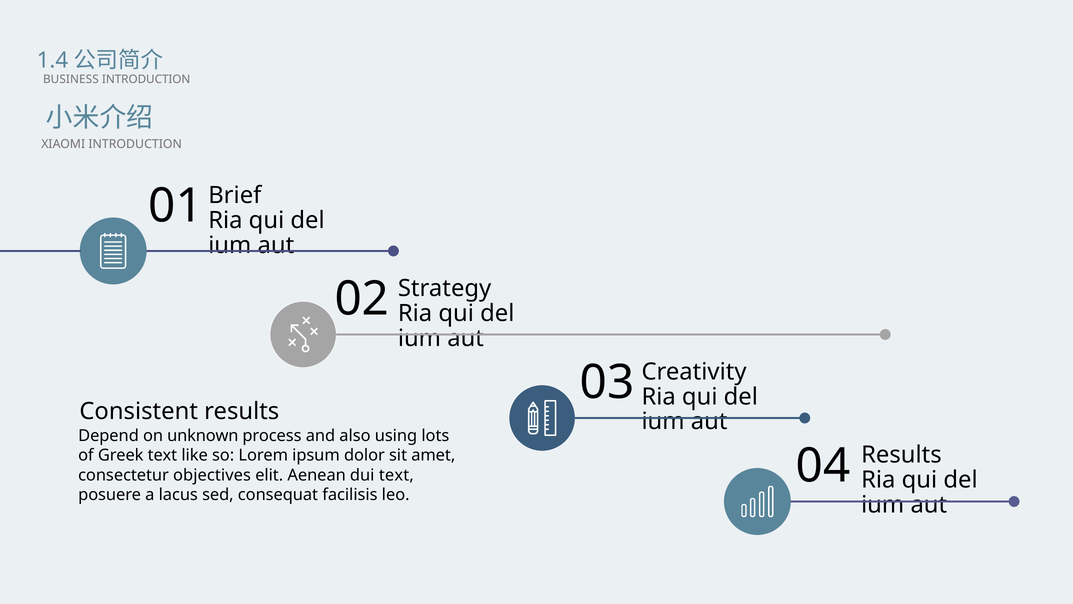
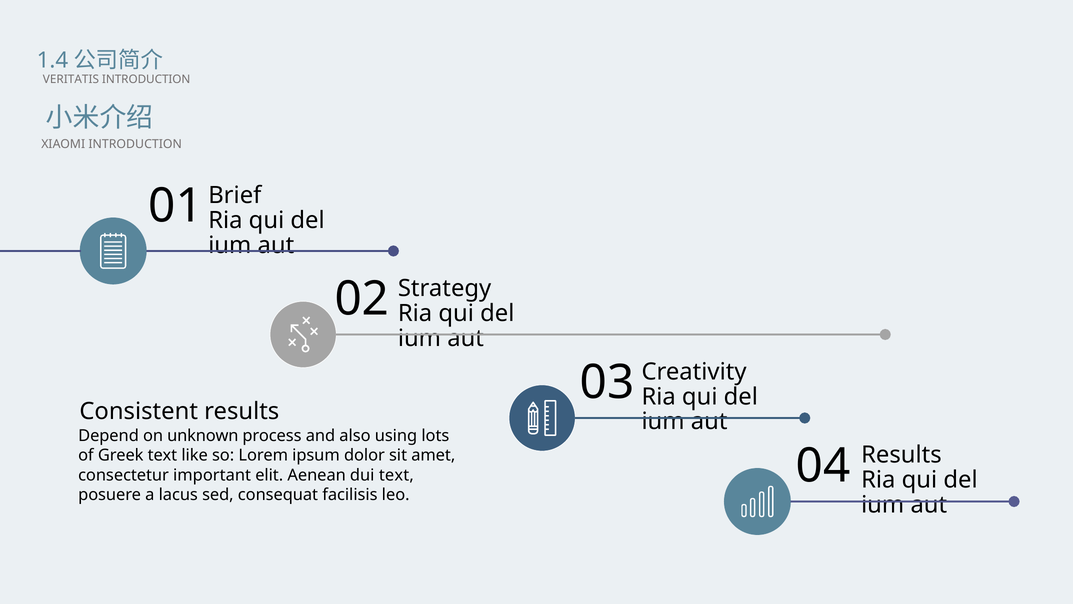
BUSINESS: BUSINESS -> VERITATIS
objectives: objectives -> important
